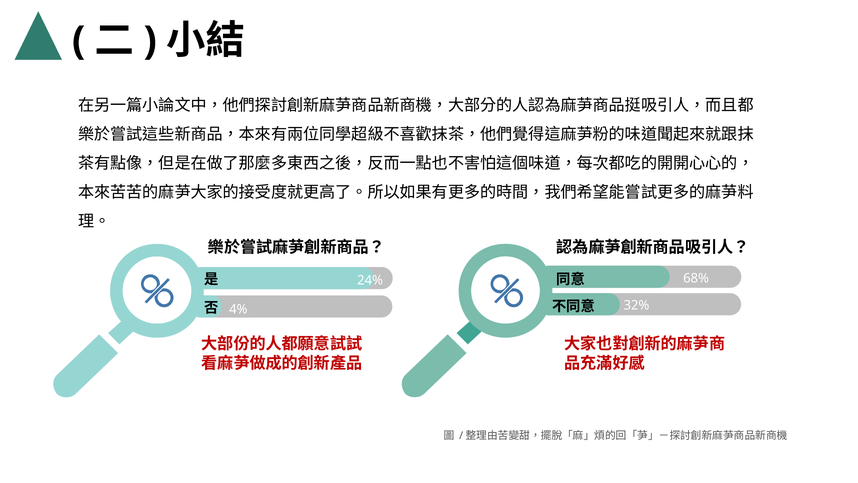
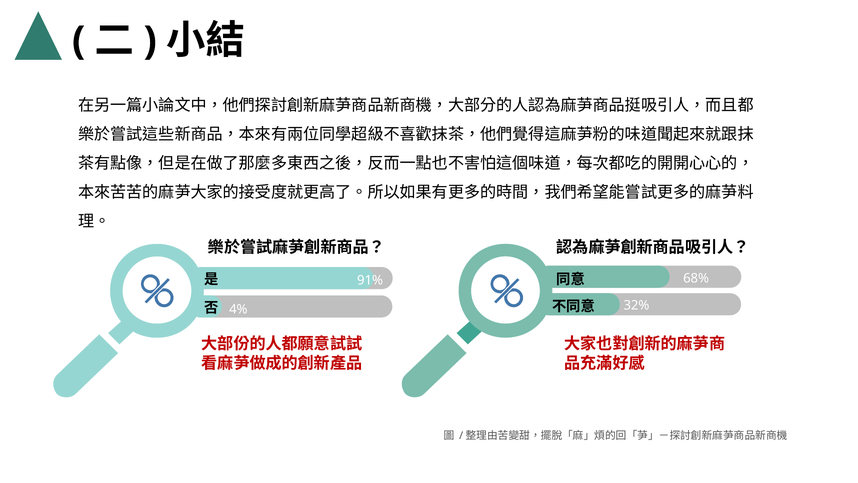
24%: 24% -> 91%
